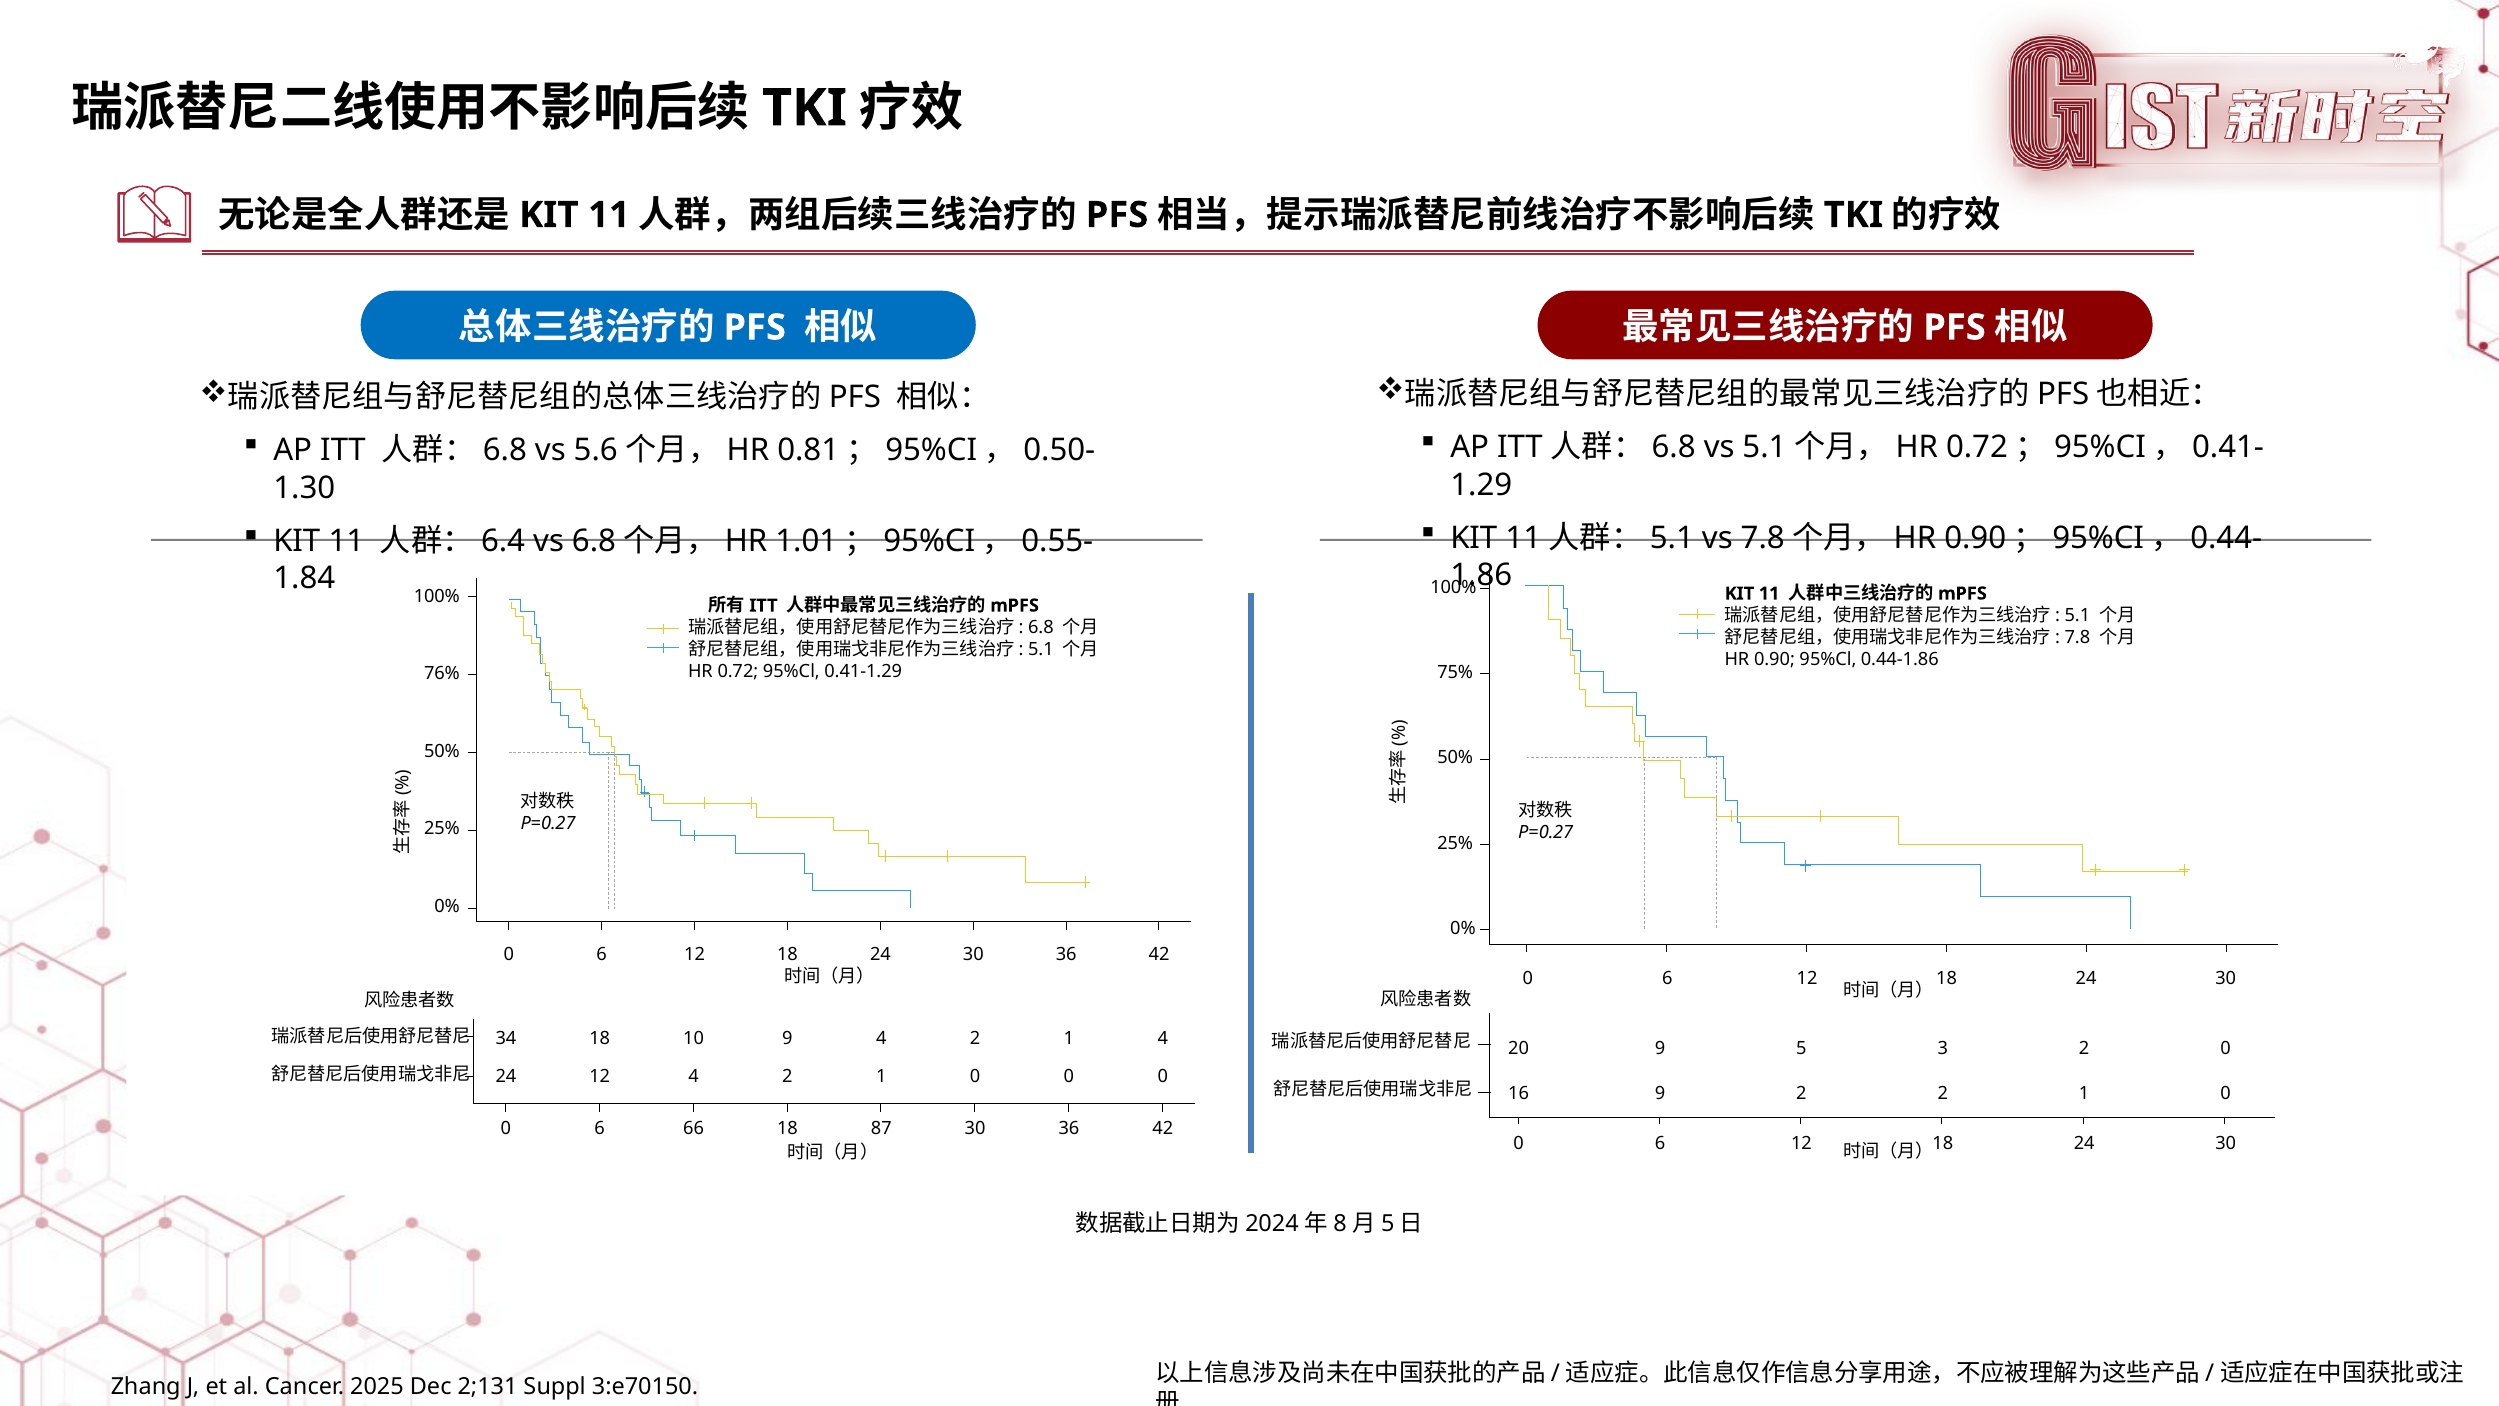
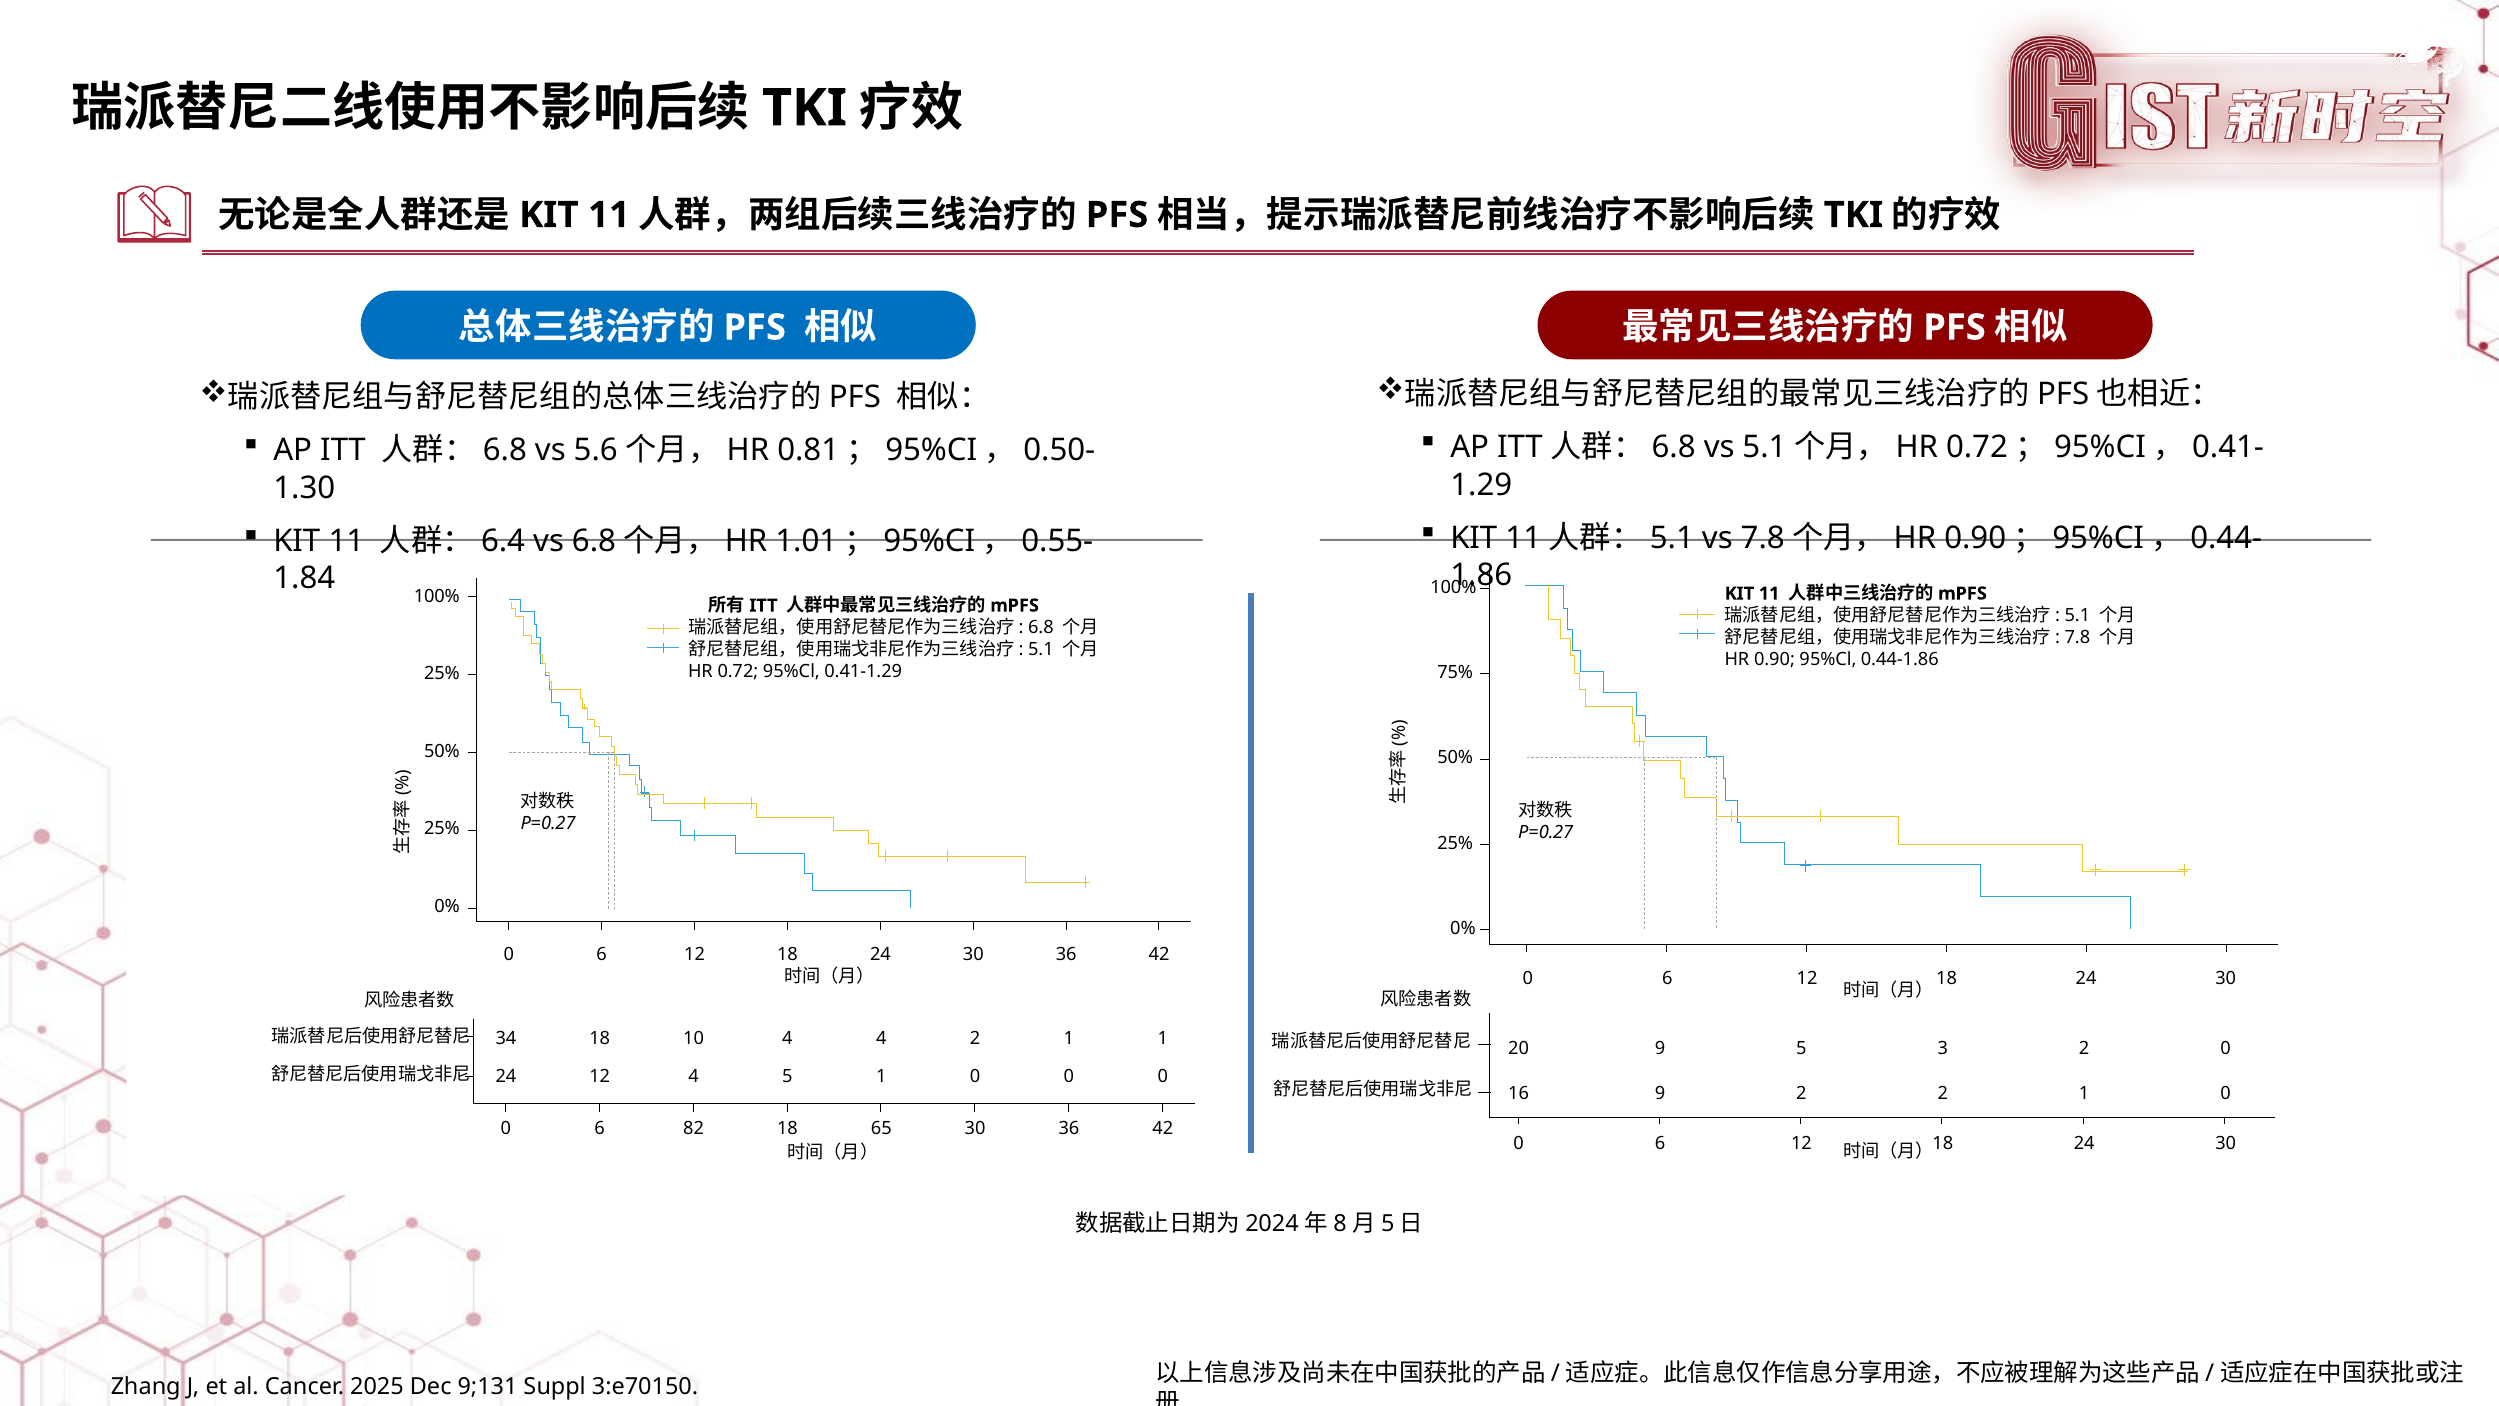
76% at (442, 674): 76% -> 25%
10 9: 9 -> 4
1 4: 4 -> 1
12 4 2: 2 -> 5
66: 66 -> 82
87: 87 -> 65
2;131: 2;131 -> 9;131
